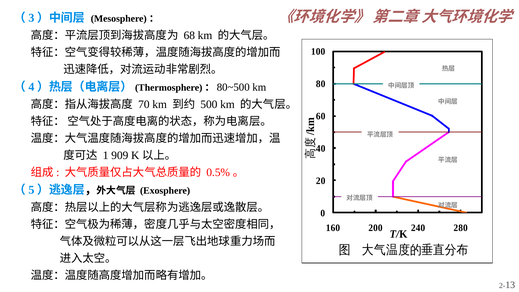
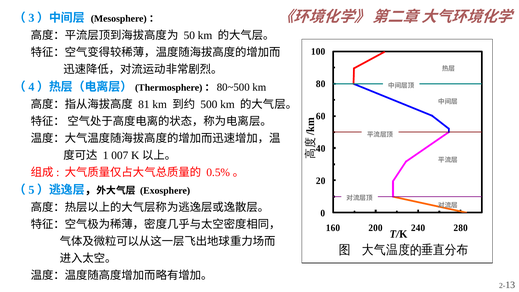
68: 68 -> 50
70: 70 -> 81
909: 909 -> 007
